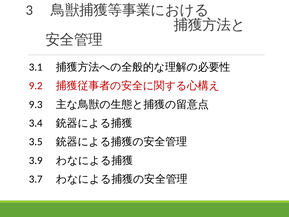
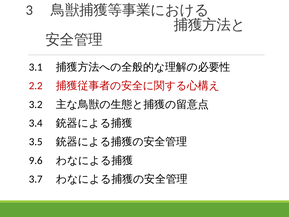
9.2: 9.2 -> 2.2
9.3: 9.3 -> 3.2
3.9: 3.9 -> 9.6
